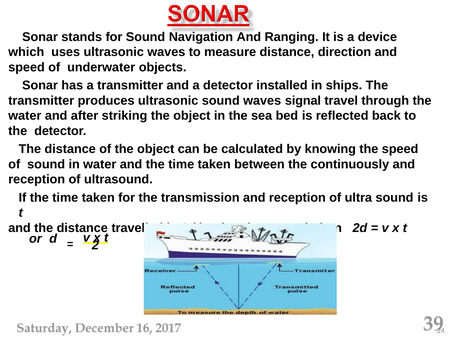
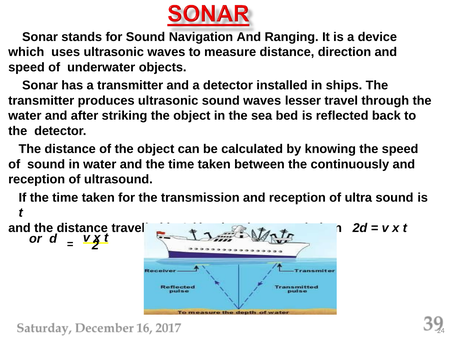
signal: signal -> lesser
